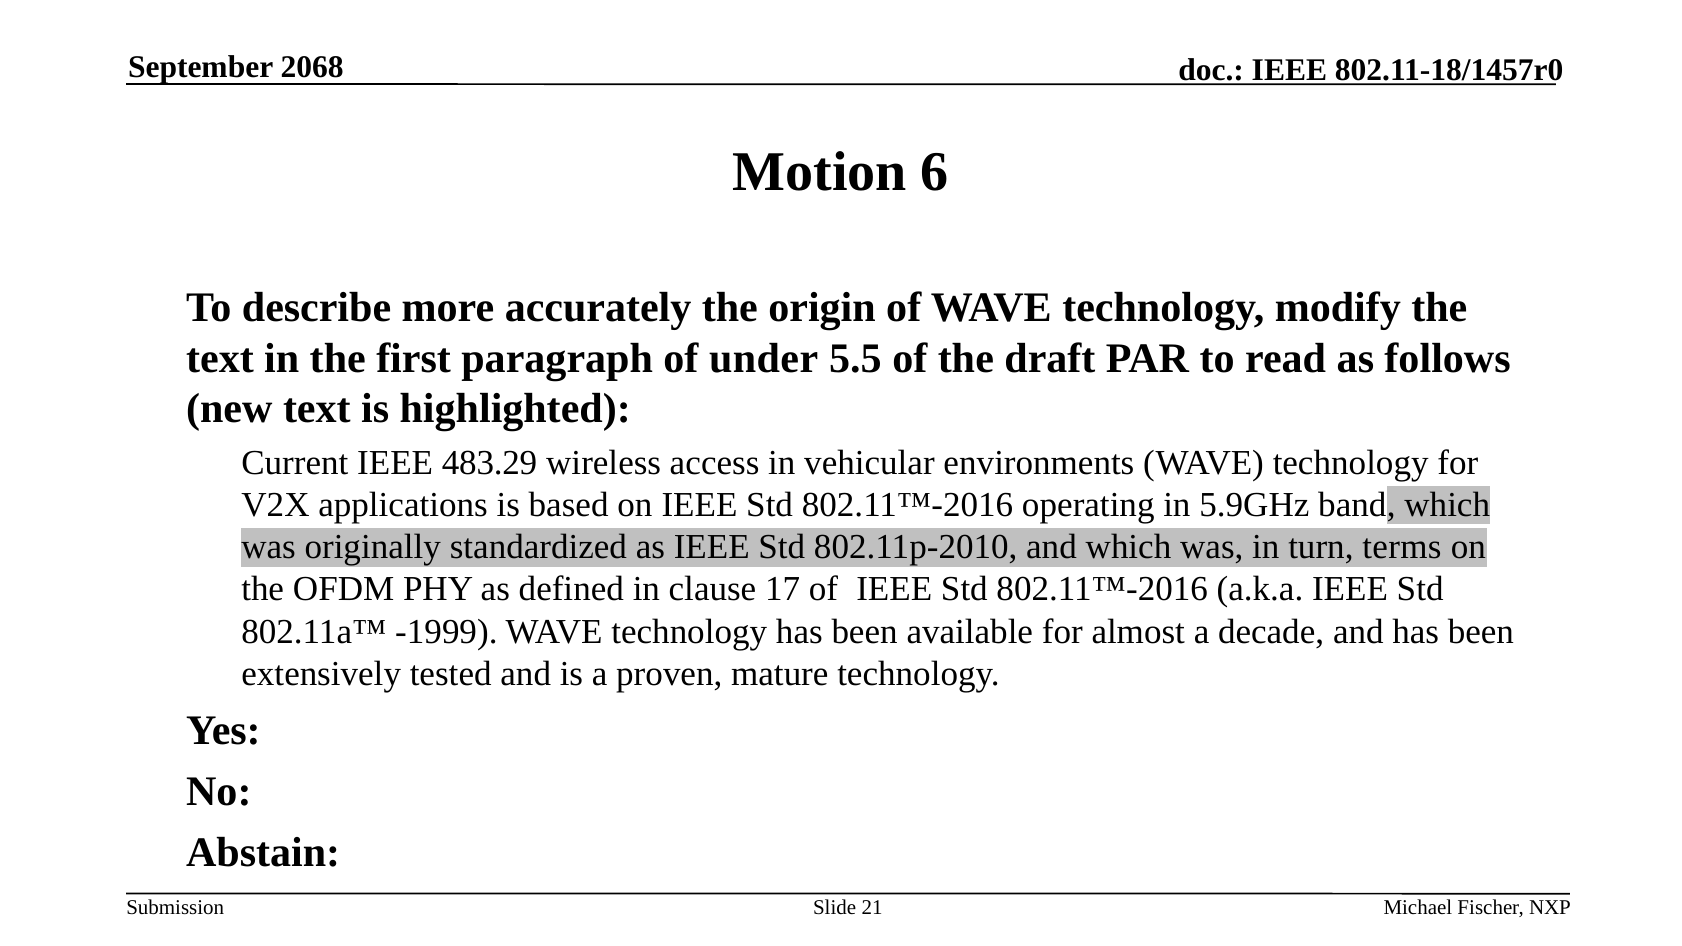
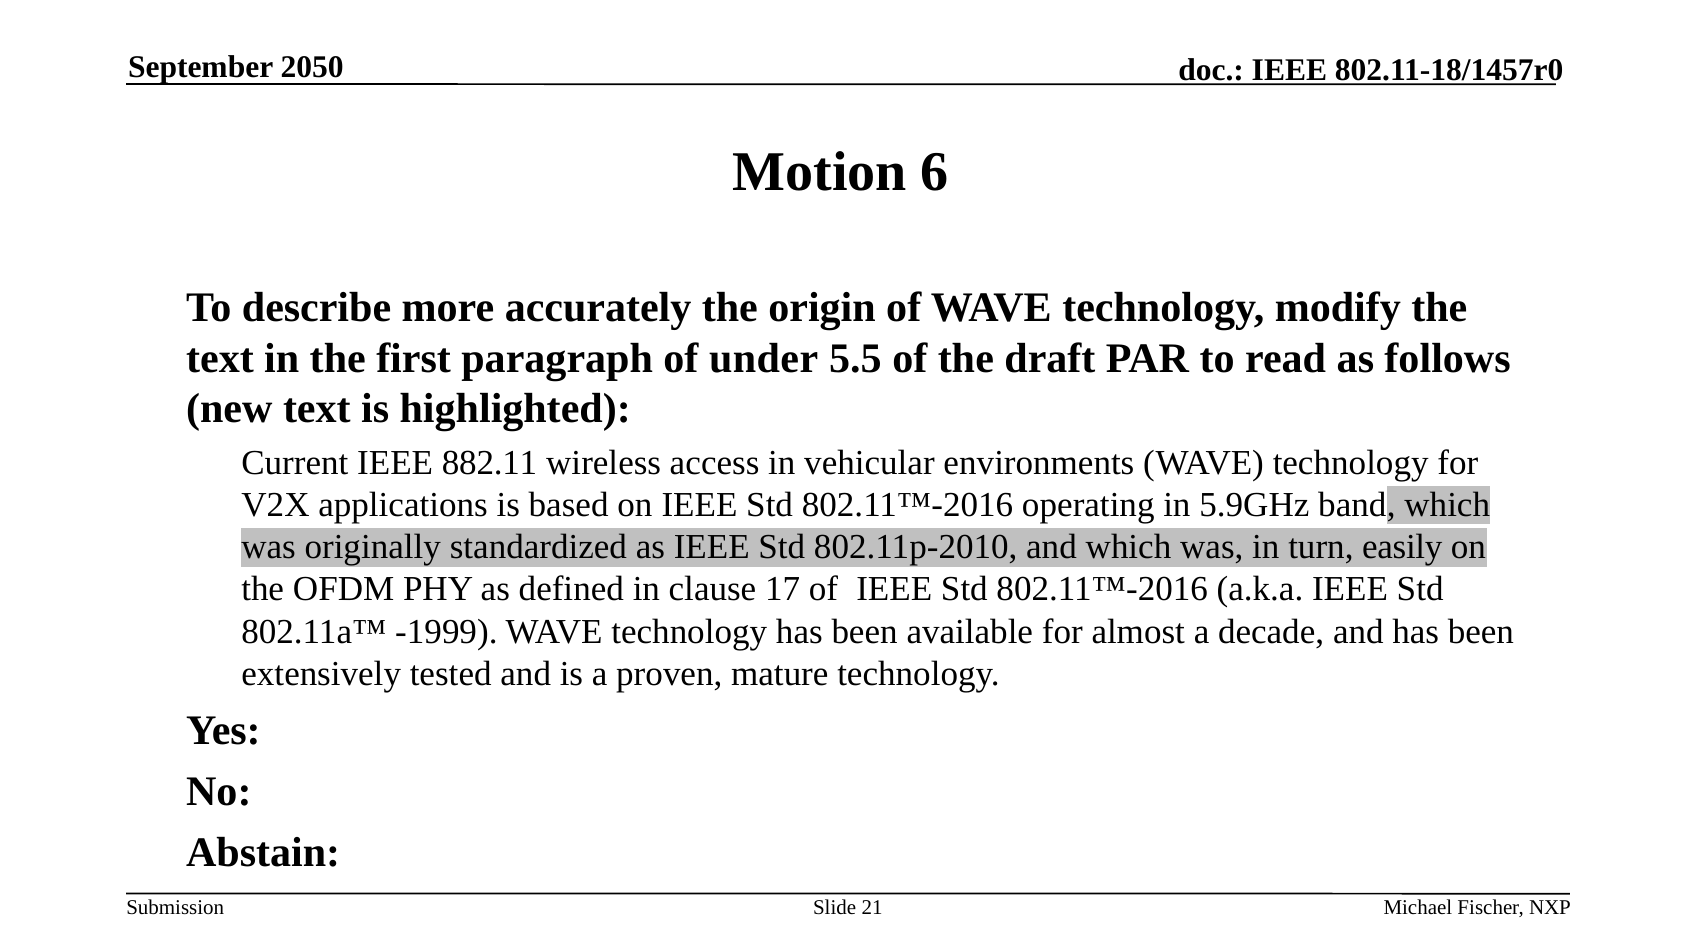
2068: 2068 -> 2050
483.29: 483.29 -> 882.11
terms: terms -> easily
